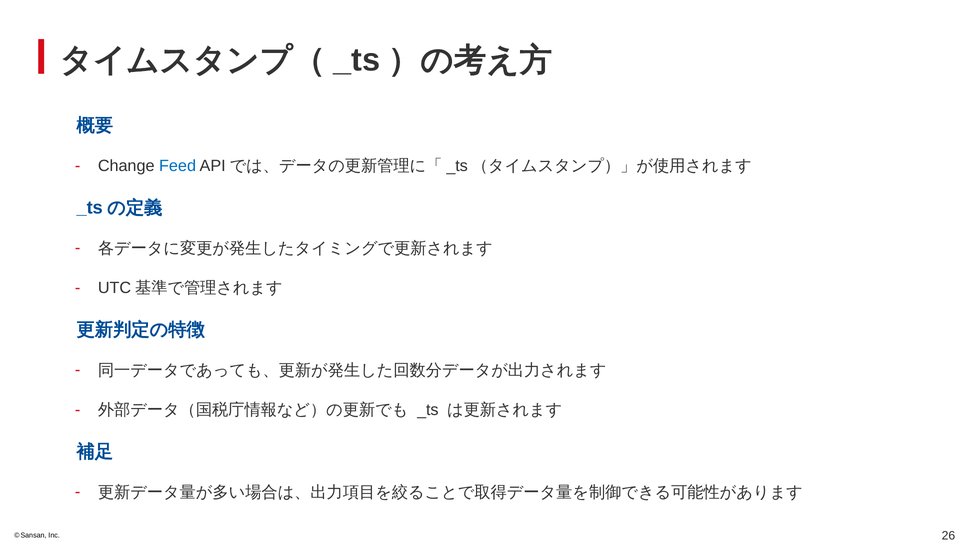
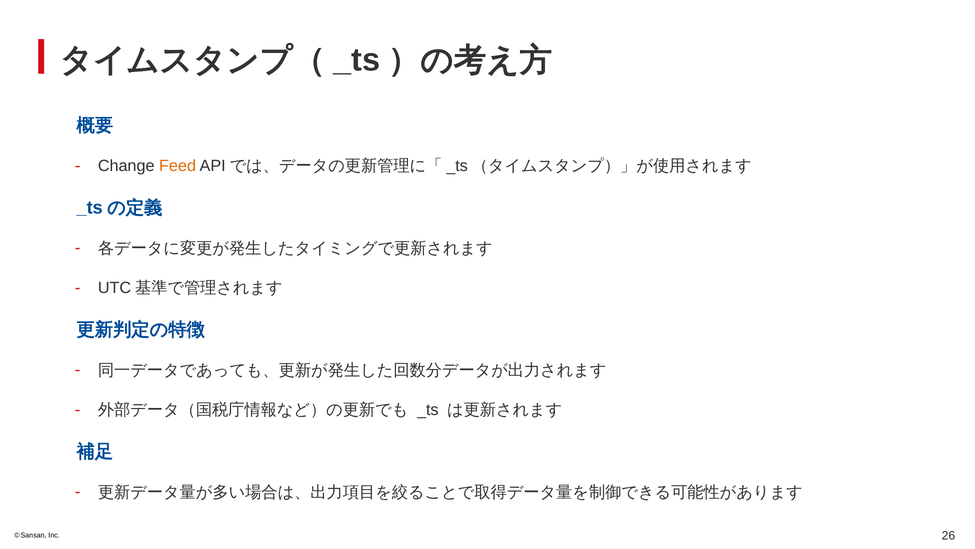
Feed colour: blue -> orange
